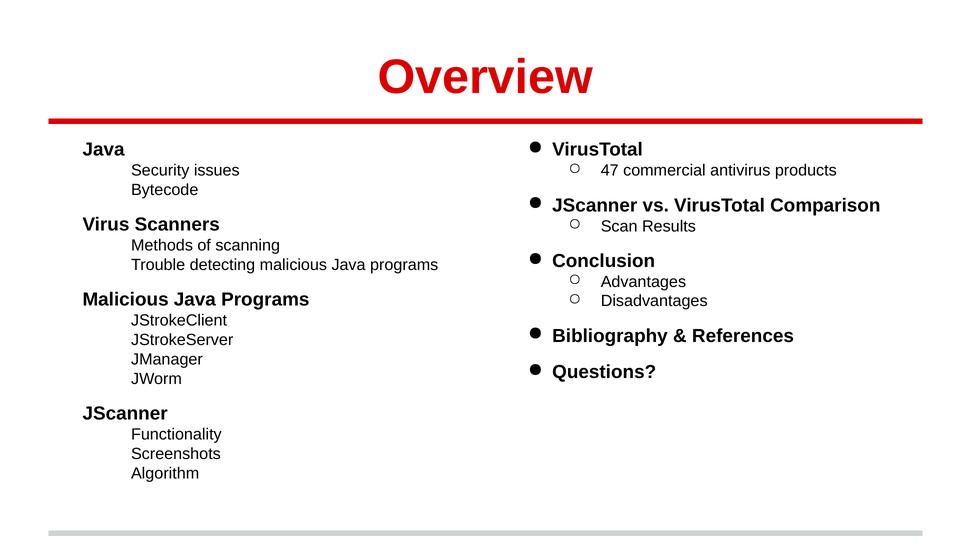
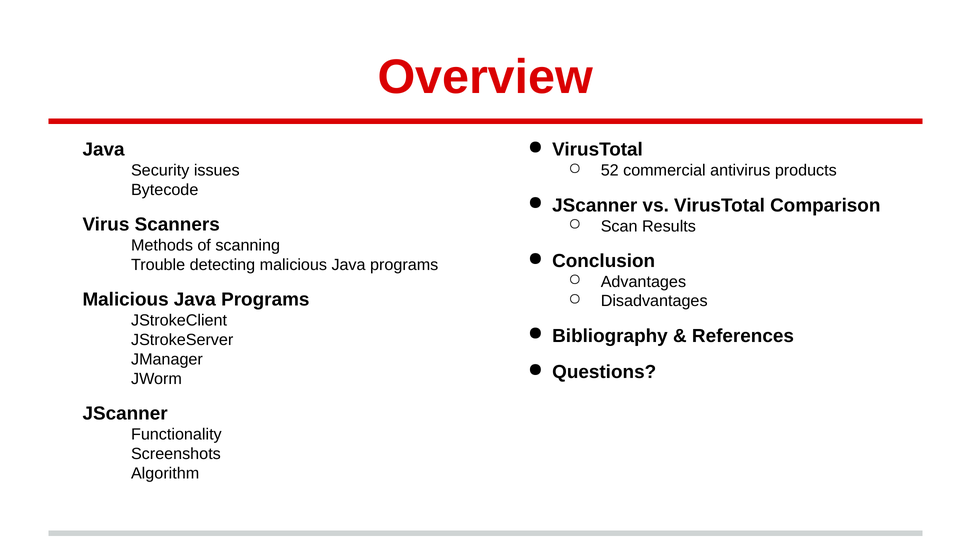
47: 47 -> 52
